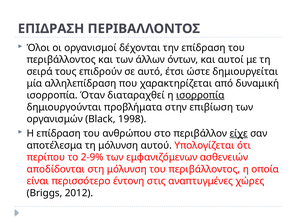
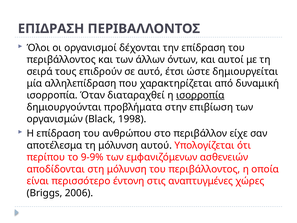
είχε underline: present -> none
2-9%: 2-9% -> 9-9%
2012: 2012 -> 2006
